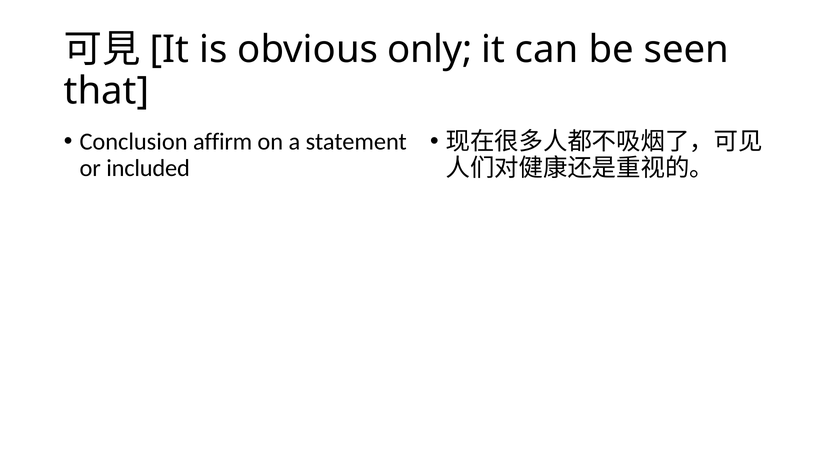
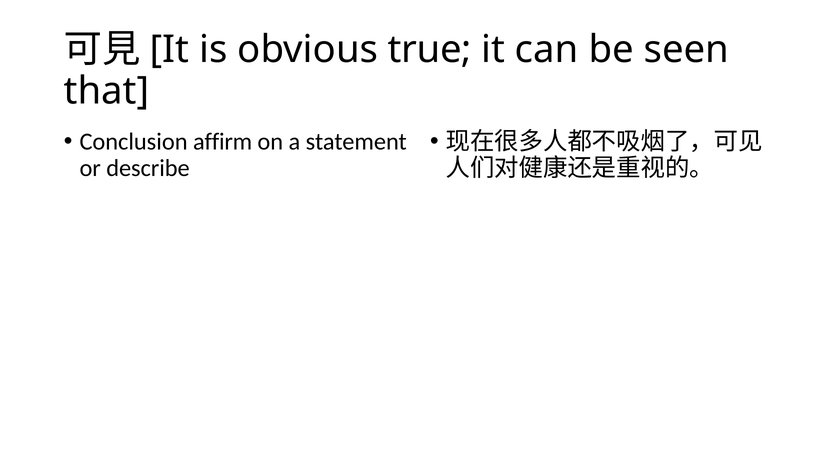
only: only -> true
included: included -> describe
